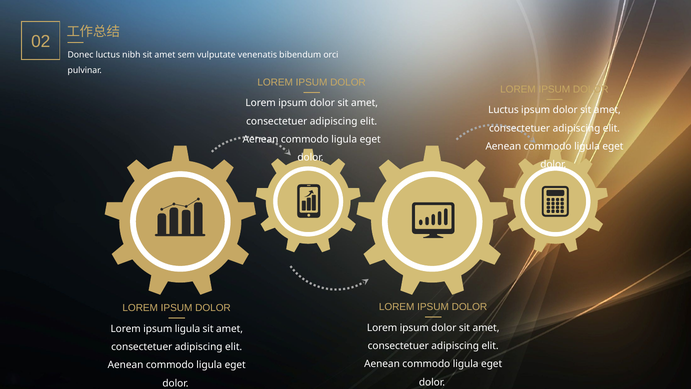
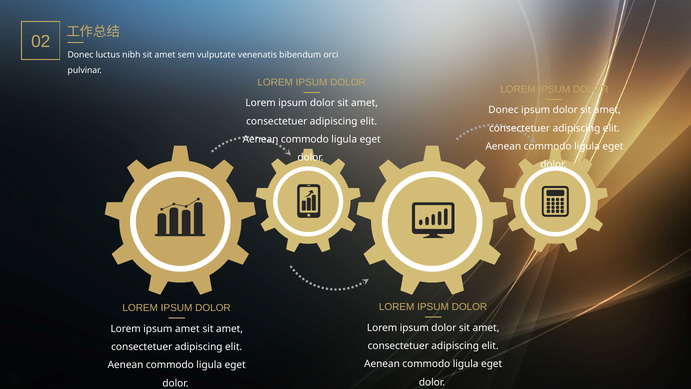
Luctus at (503, 110): Luctus -> Donec
ipsum ligula: ligula -> amet
